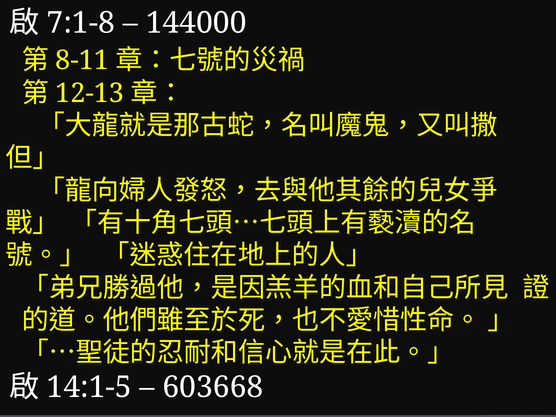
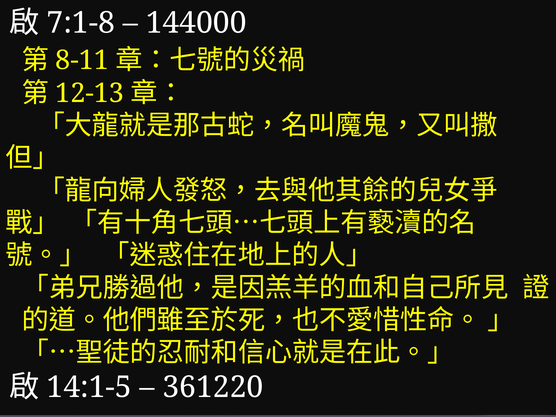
603668: 603668 -> 361220
